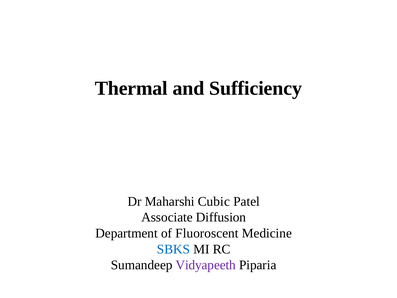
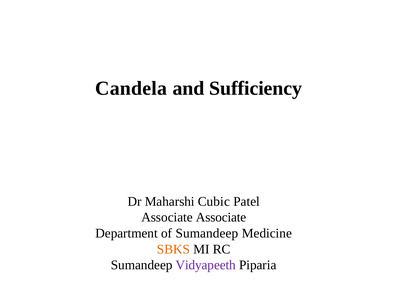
Thermal: Thermal -> Candela
Associate Diffusion: Diffusion -> Associate
of Fluoroscent: Fluoroscent -> Sumandeep
SBKS colour: blue -> orange
